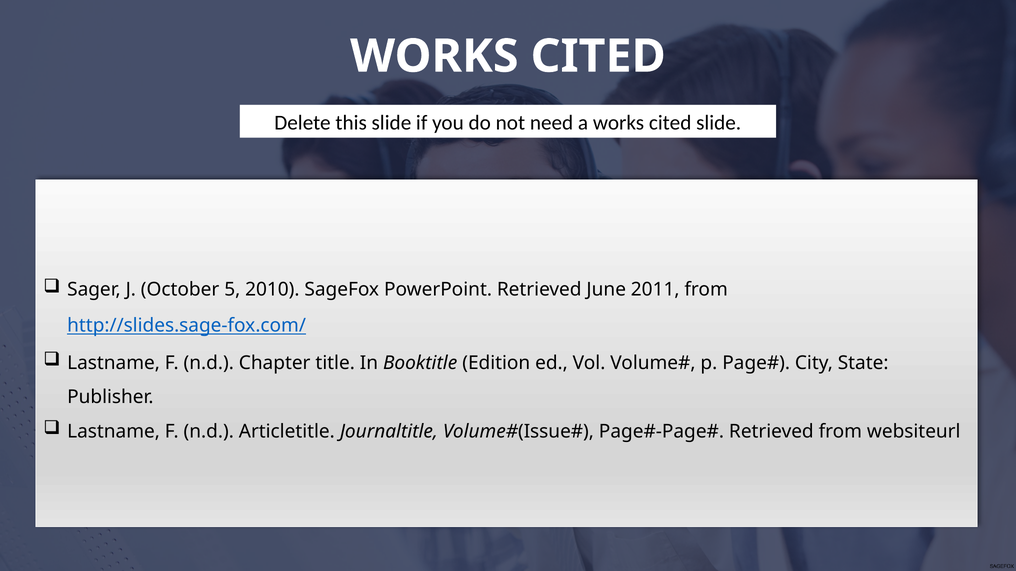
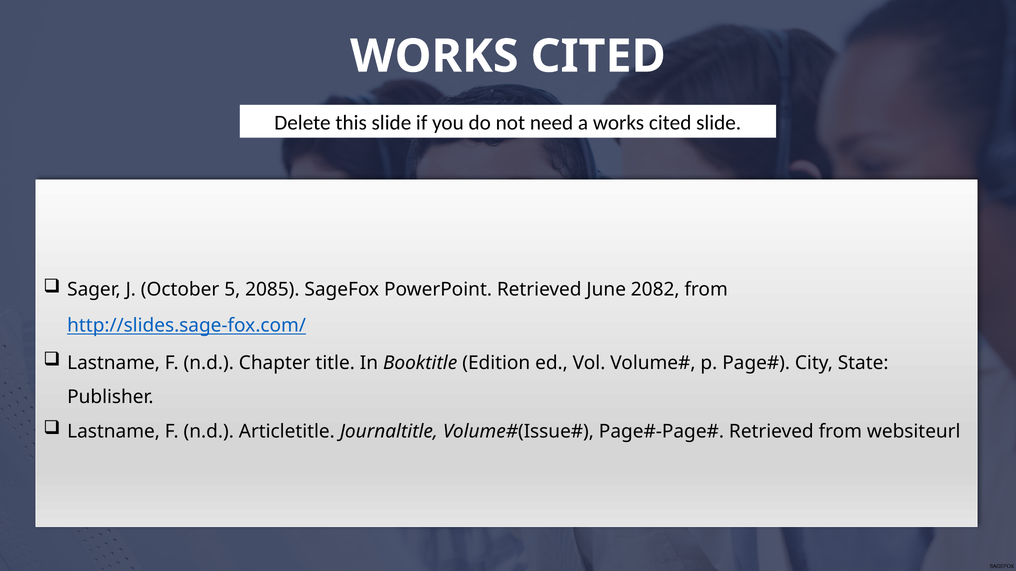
2010: 2010 -> 2085
2011: 2011 -> 2082
